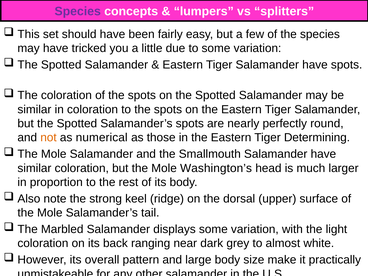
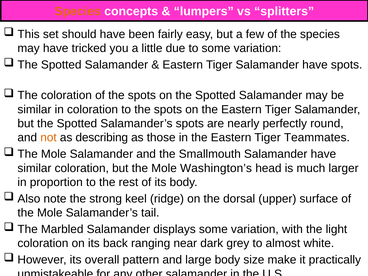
Species at (78, 11) colour: purple -> orange
numerical: numerical -> describing
Determining: Determining -> Teammates
